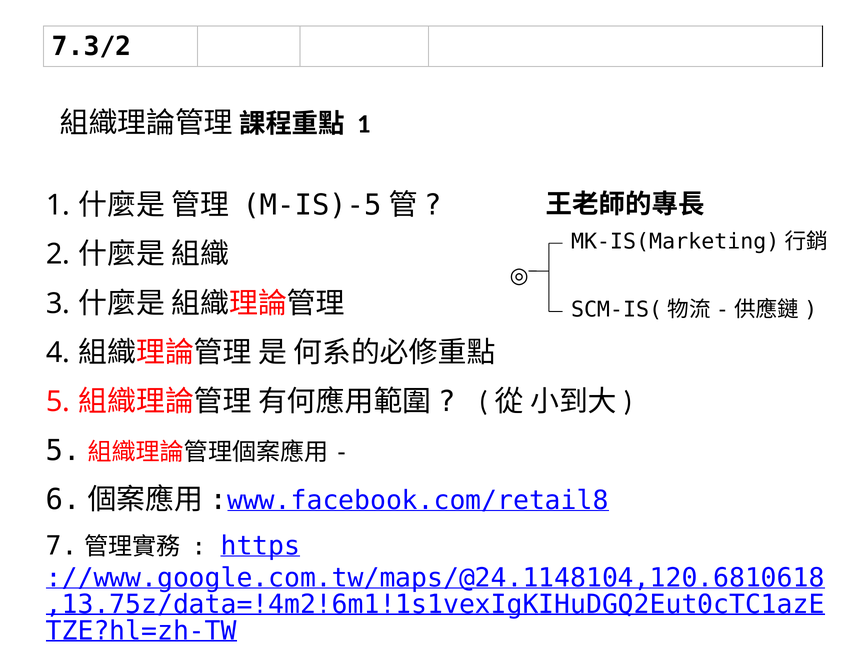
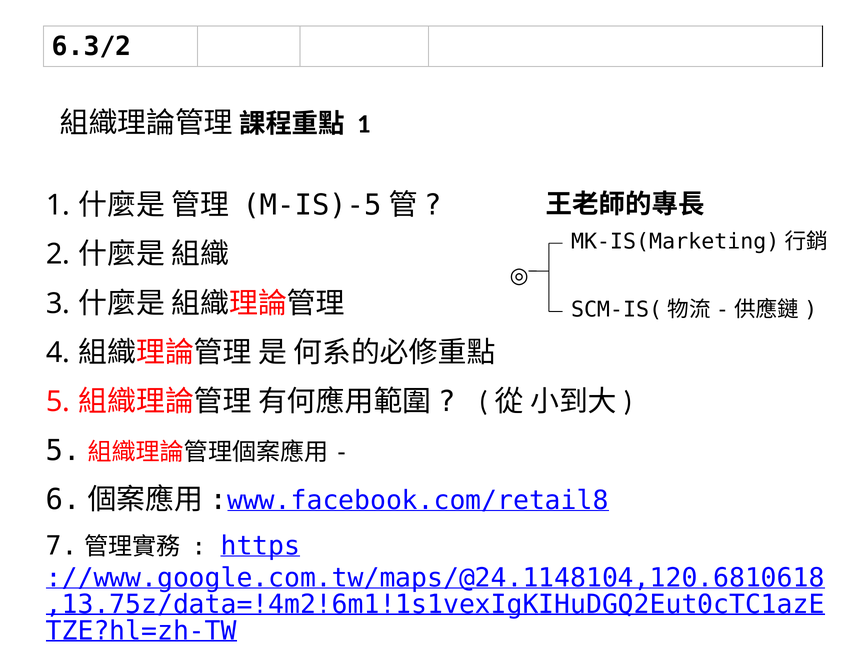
7.3/2: 7.3/2 -> 6.3/2
